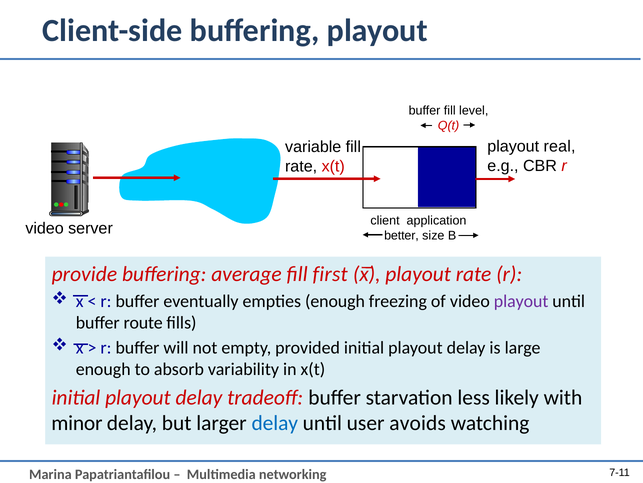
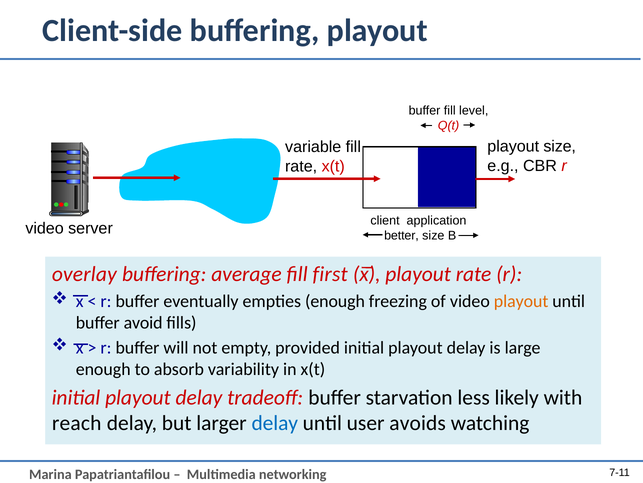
playout real: real -> size
provide: provide -> overlay
playout at (521, 301) colour: purple -> orange
route: route -> avoid
minor: minor -> reach
